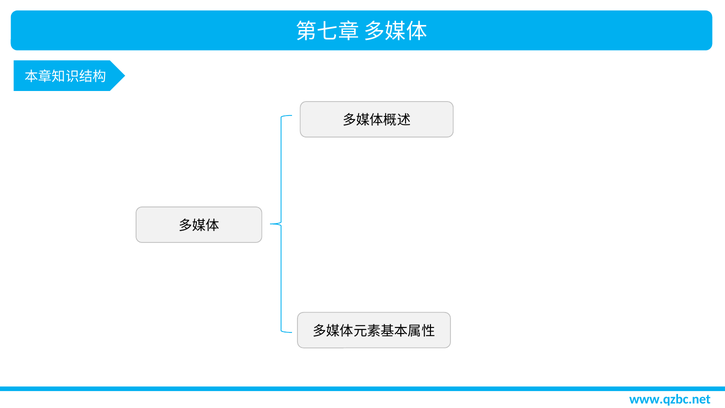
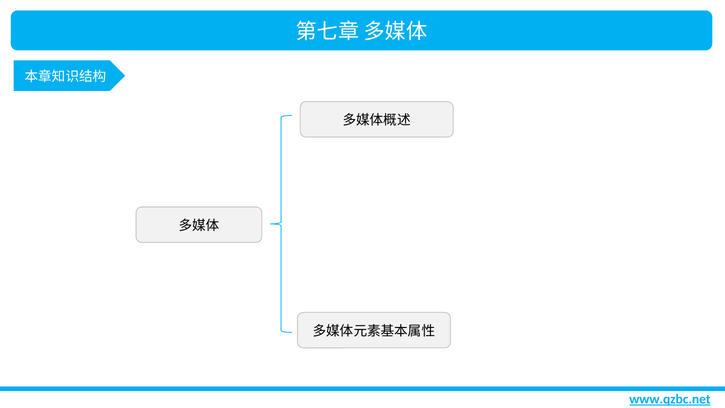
www.qzbc.net underline: none -> present
